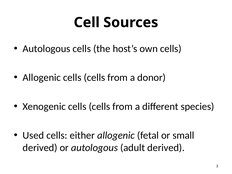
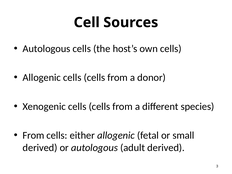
Used at (33, 135): Used -> From
